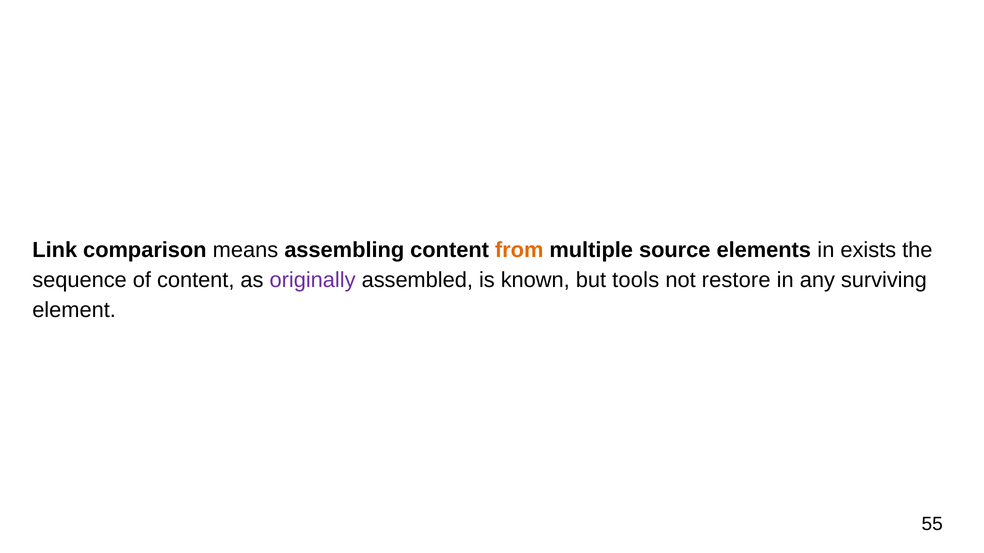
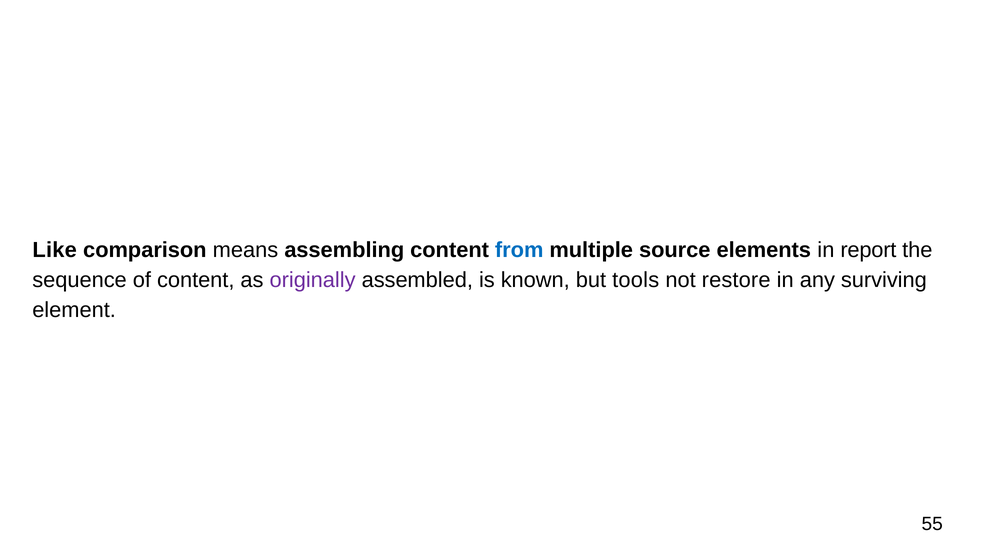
Link: Link -> Like
from colour: orange -> blue
exists: exists -> report
